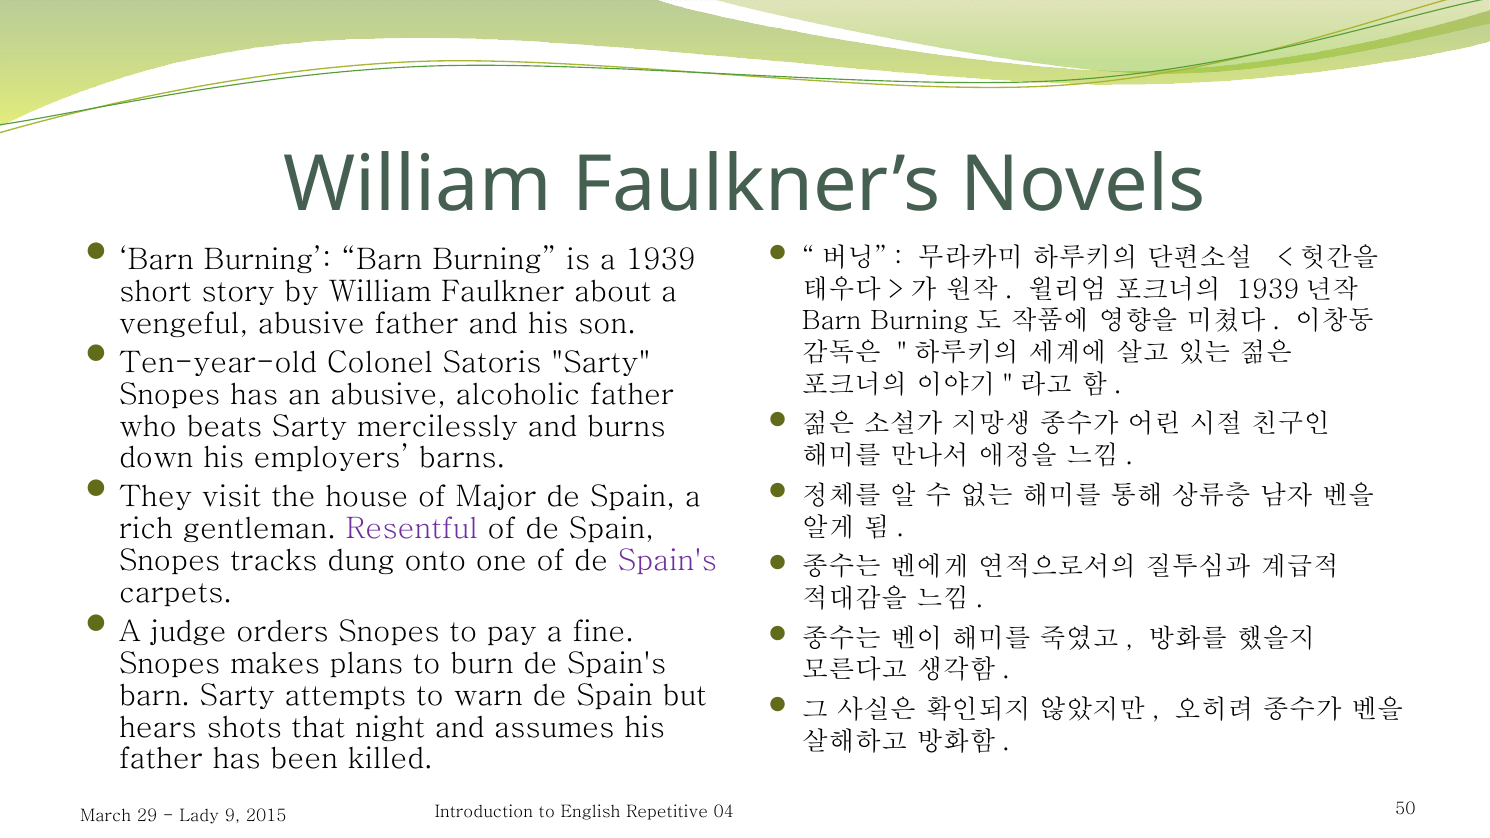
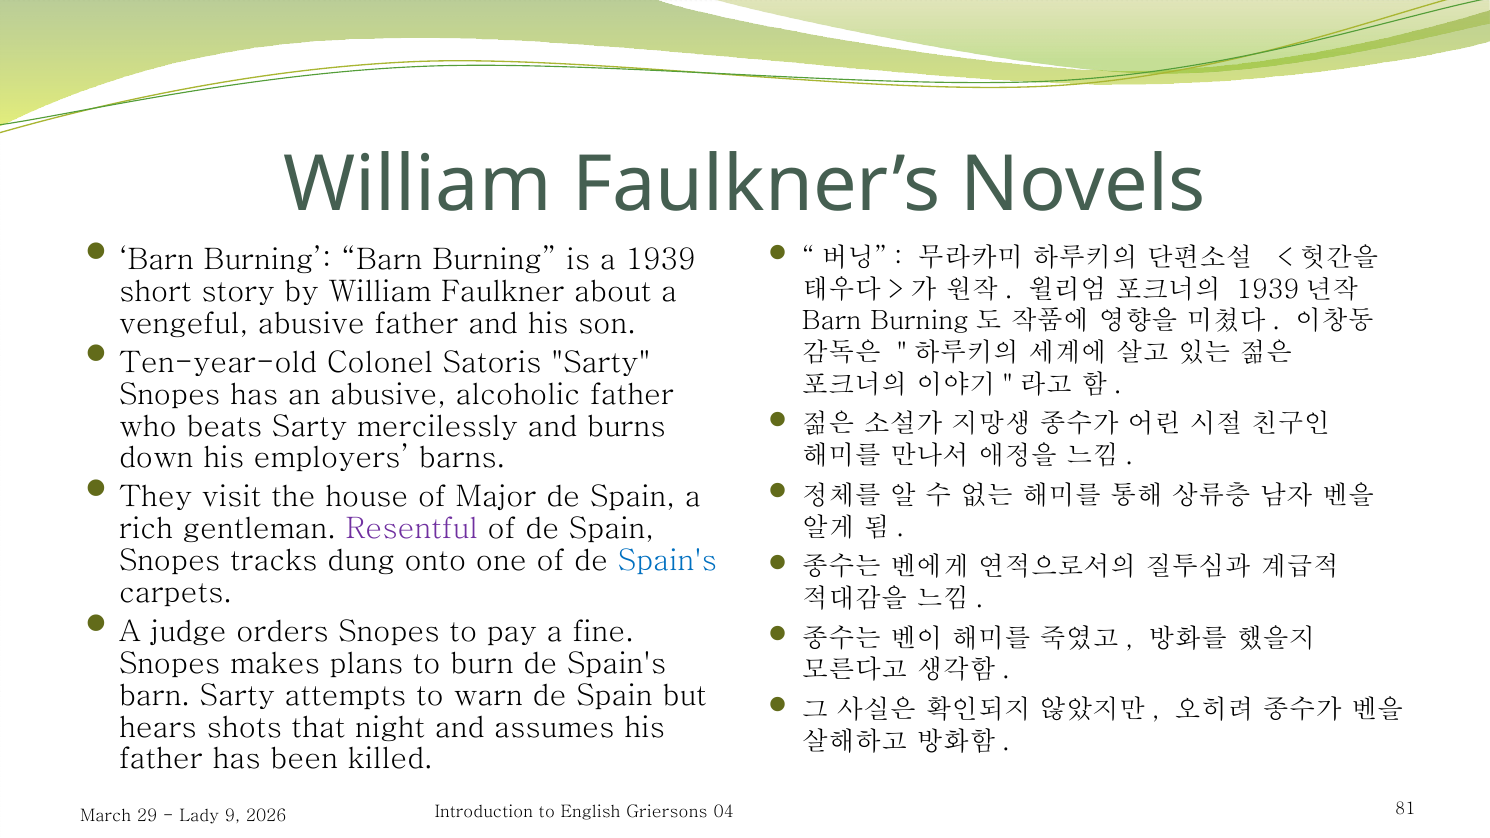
Spain's at (667, 561) colour: purple -> blue
2015: 2015 -> 2026
Repetitive: Repetitive -> Griersons
50: 50 -> 81
